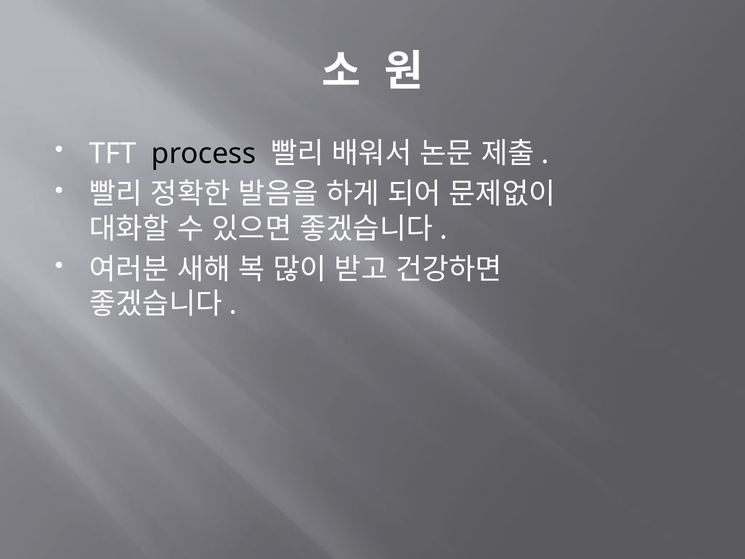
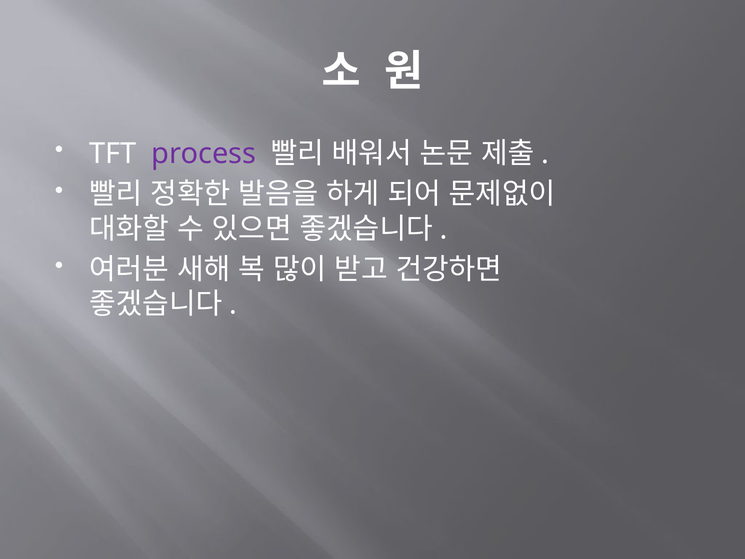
process colour: black -> purple
